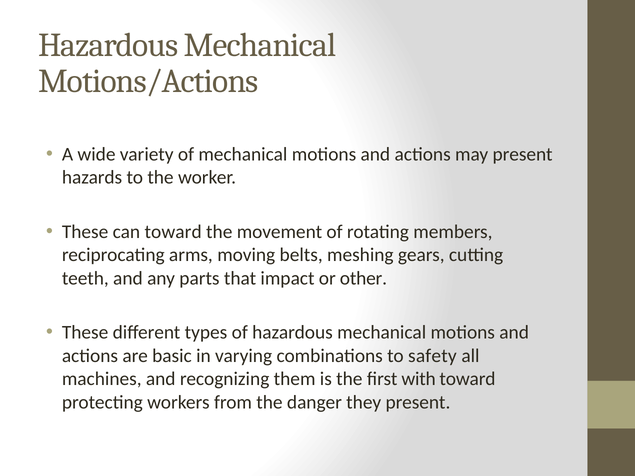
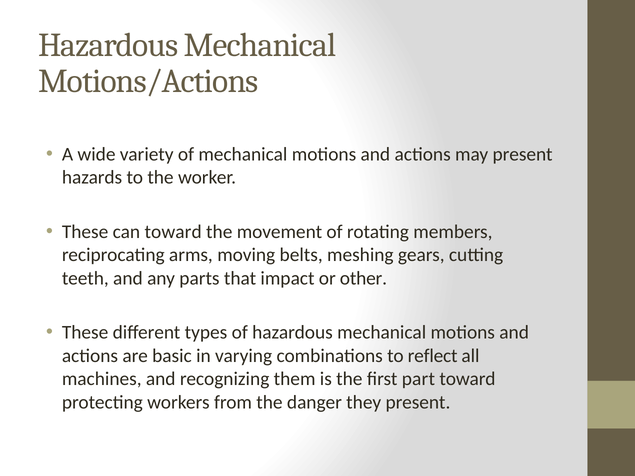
safety: safety -> reflect
with: with -> part
